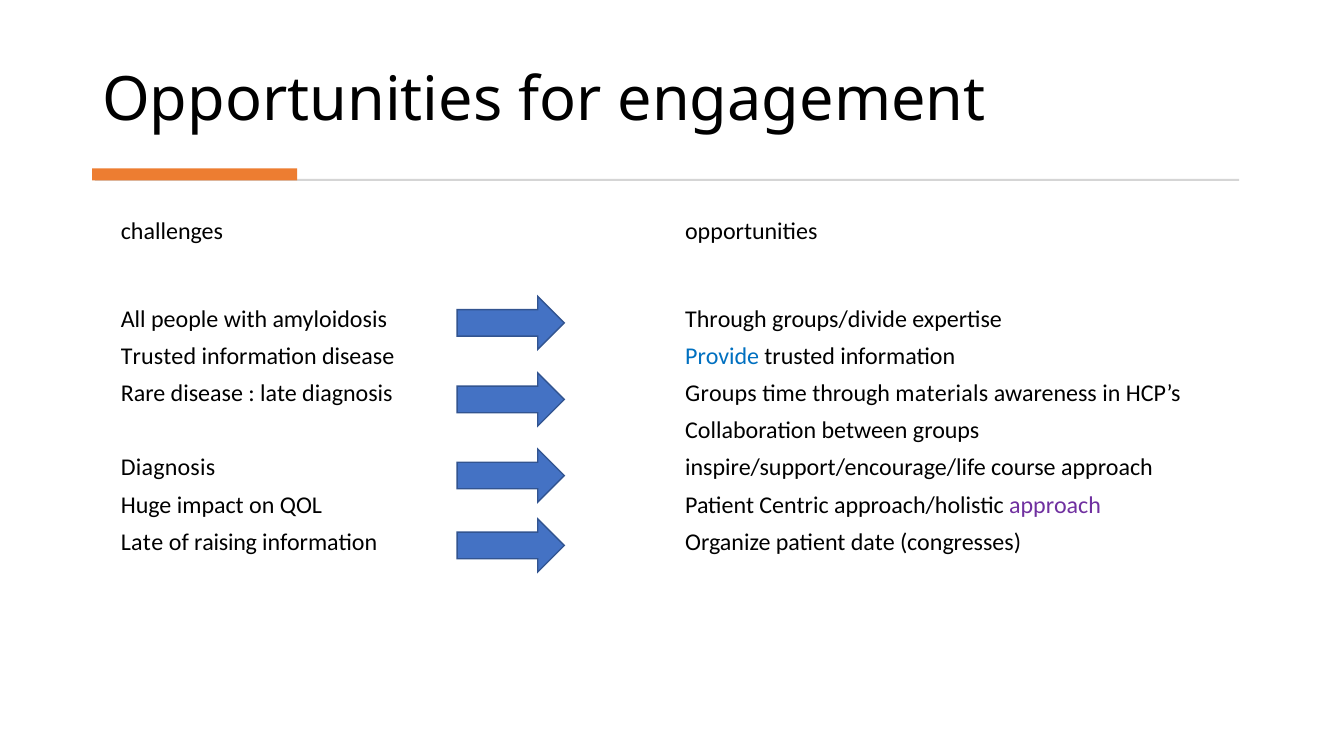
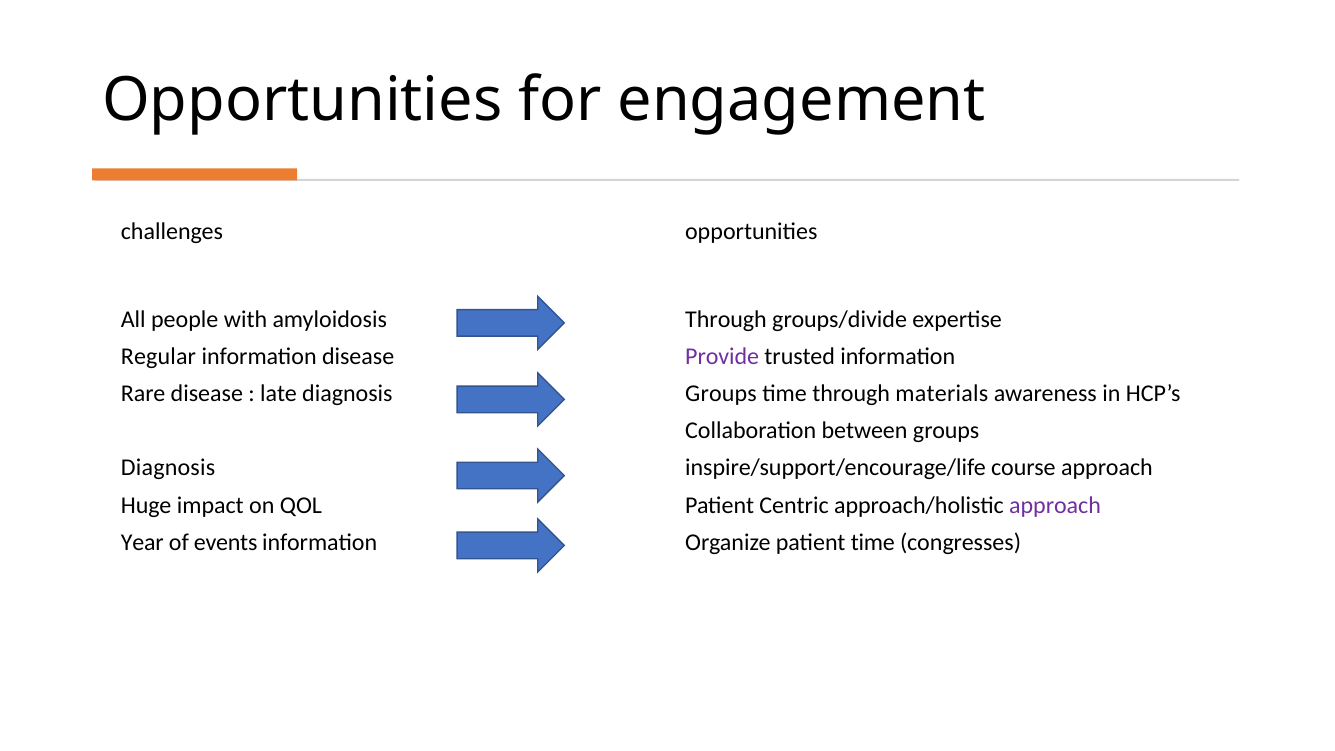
Trusted at (159, 356): Trusted -> Regular
Provide colour: blue -> purple
Late at (142, 542): Late -> Year
raising: raising -> events
patient date: date -> time
